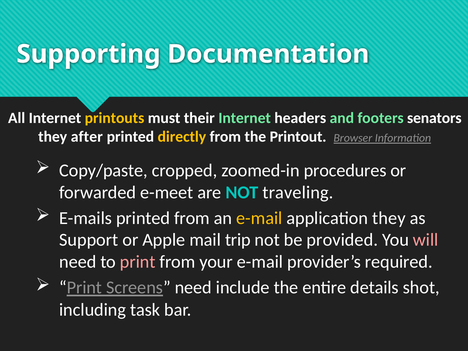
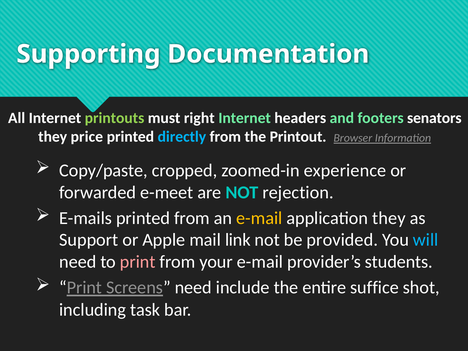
printouts colour: yellow -> light green
their: their -> right
after: after -> price
directly colour: yellow -> light blue
procedures: procedures -> experience
traveling: traveling -> rejection
trip: trip -> link
will colour: pink -> light blue
required: required -> students
details: details -> suffice
